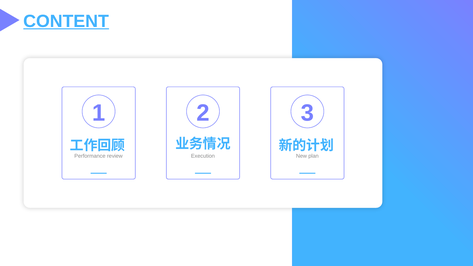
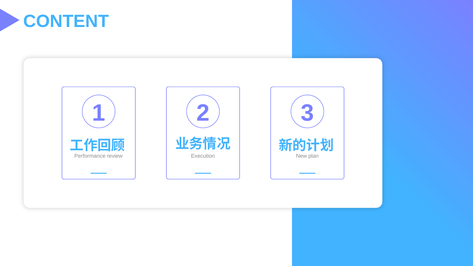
CONTENT underline: present -> none
